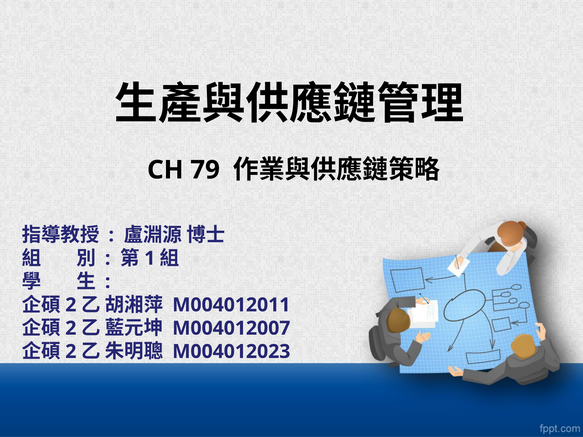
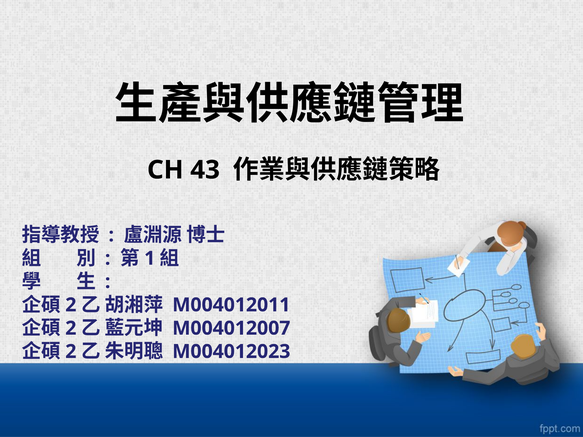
79: 79 -> 43
